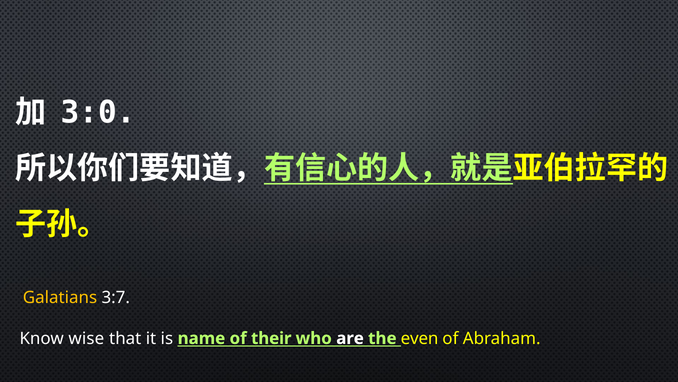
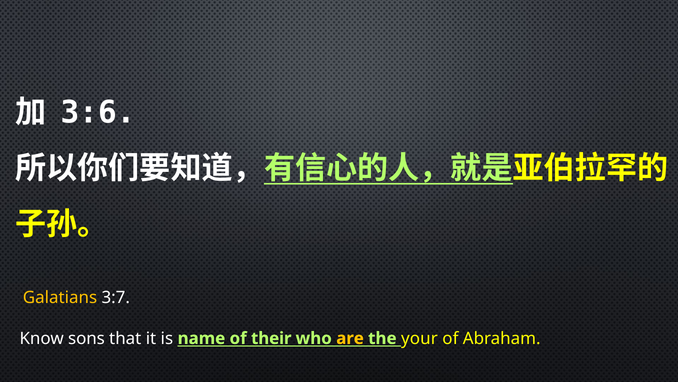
3:0: 3:0 -> 3:6
wise: wise -> sons
are colour: white -> yellow
even: even -> your
